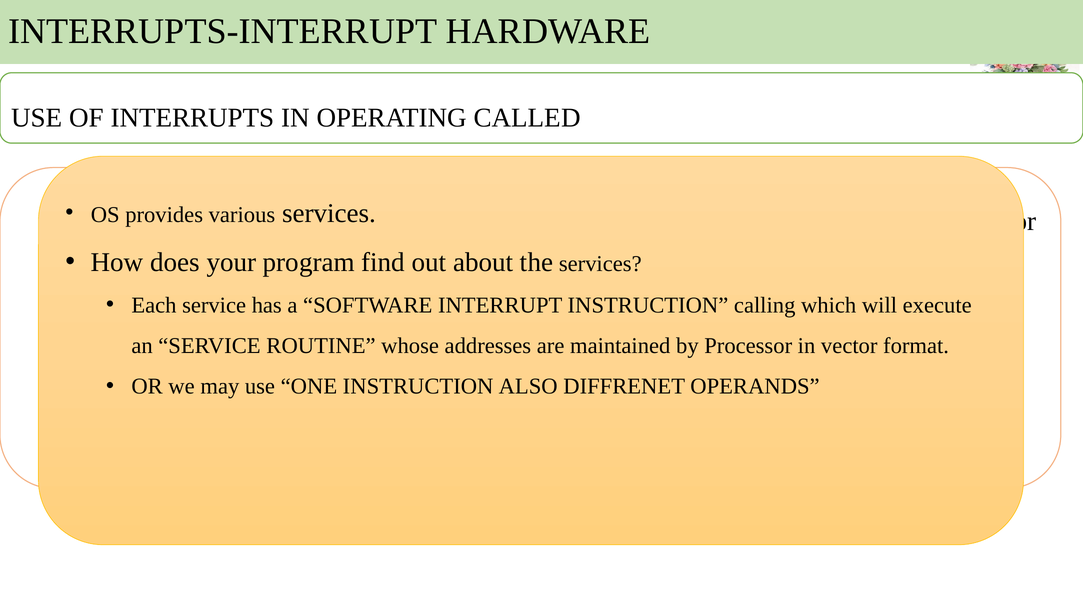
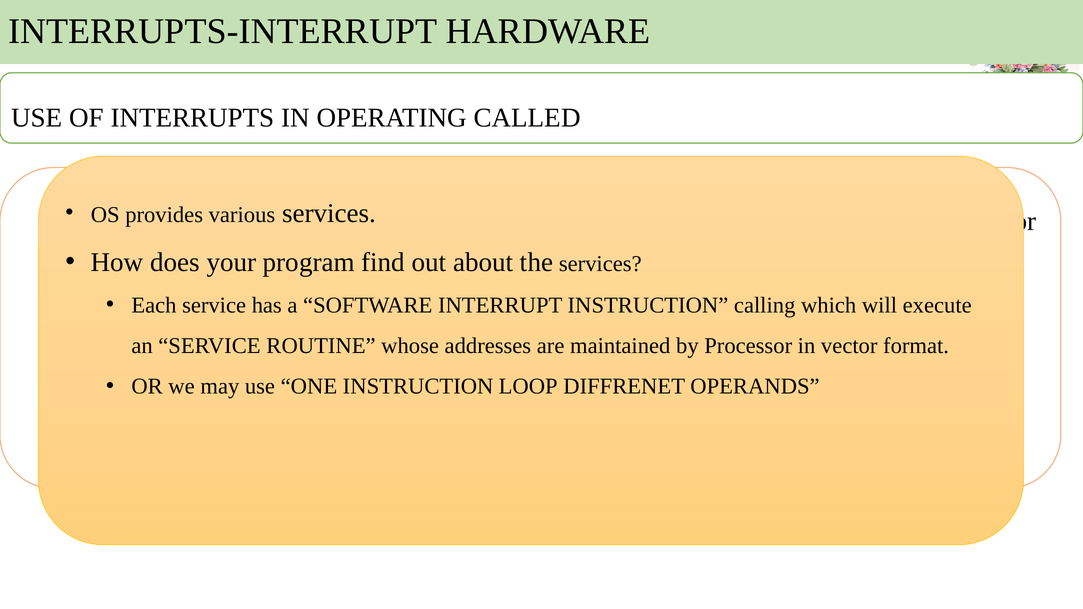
ALSO: ALSO -> LOOP
